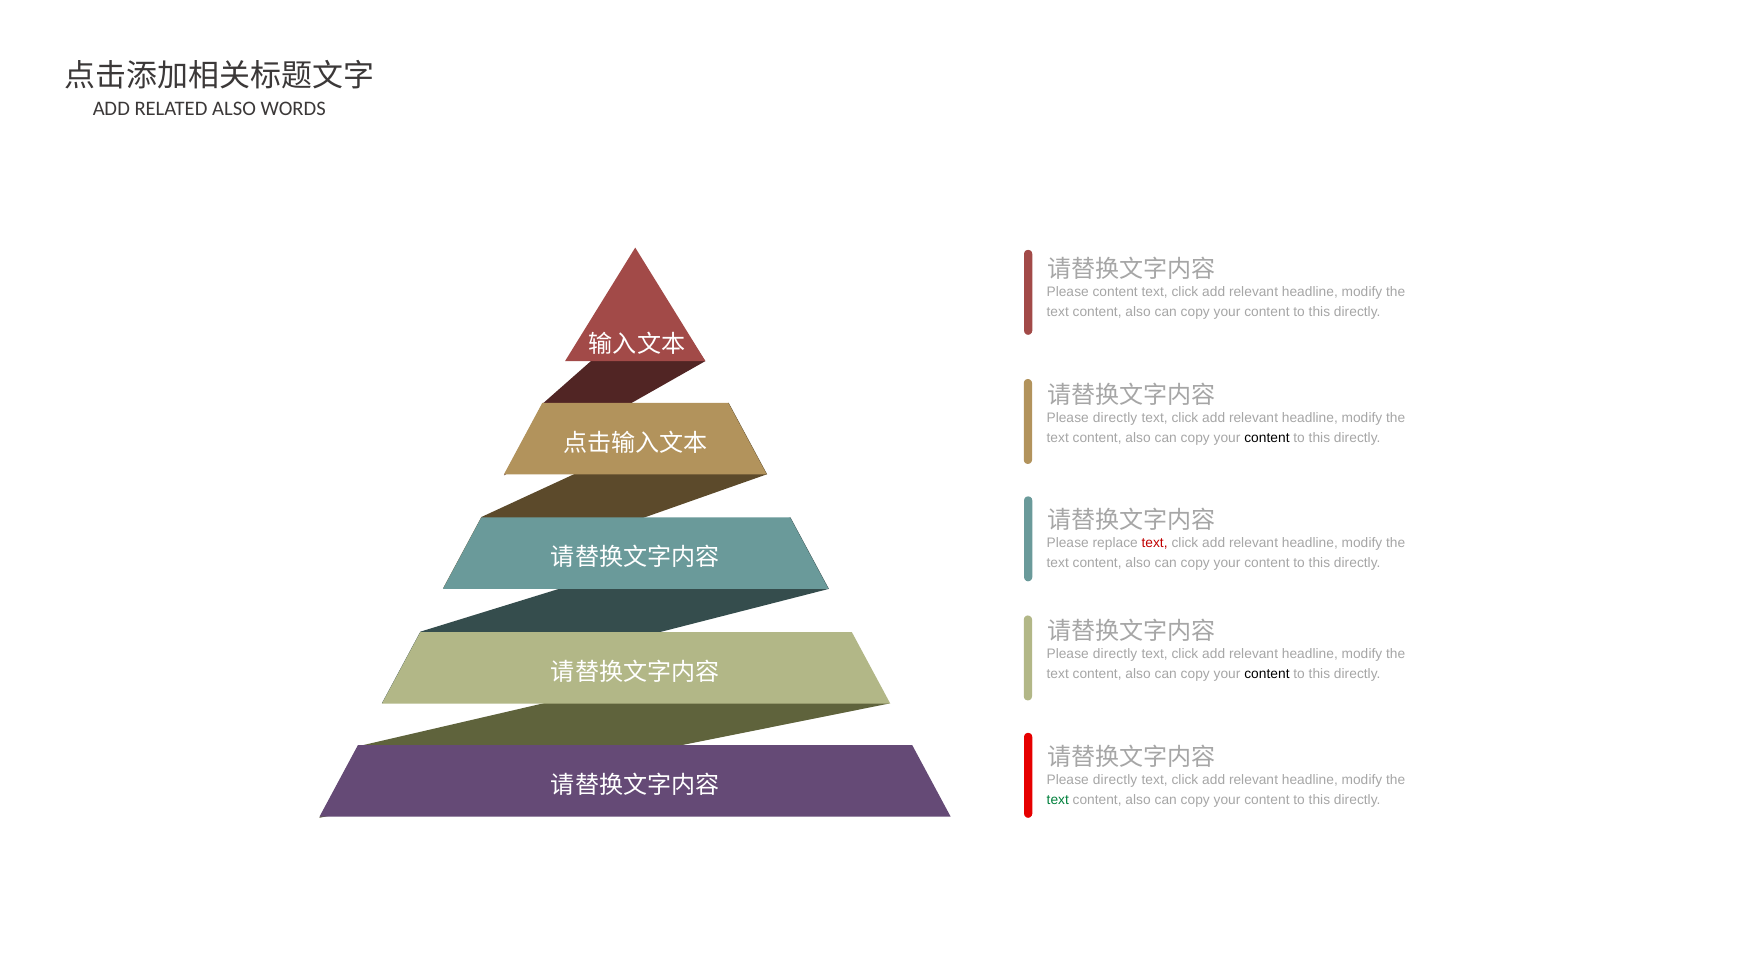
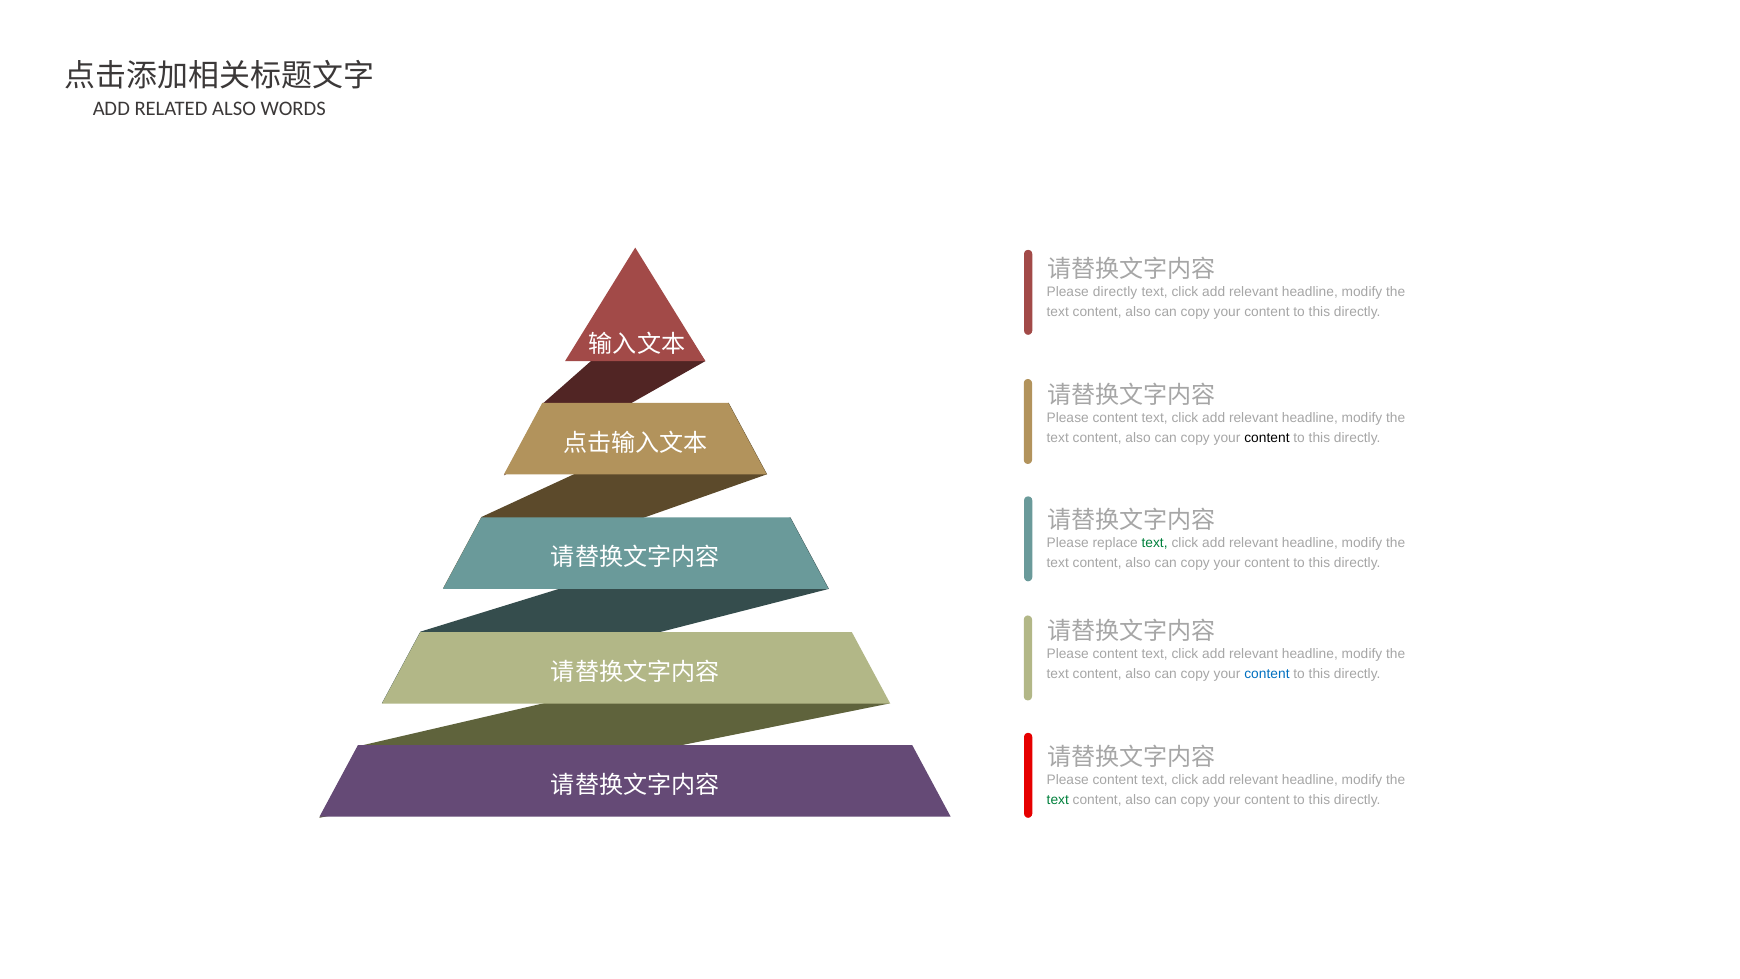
Please content: content -> directly
directly at (1115, 418): directly -> content
text at (1155, 543) colour: red -> green
directly at (1115, 654): directly -> content
content at (1267, 674) colour: black -> blue
directly at (1115, 780): directly -> content
